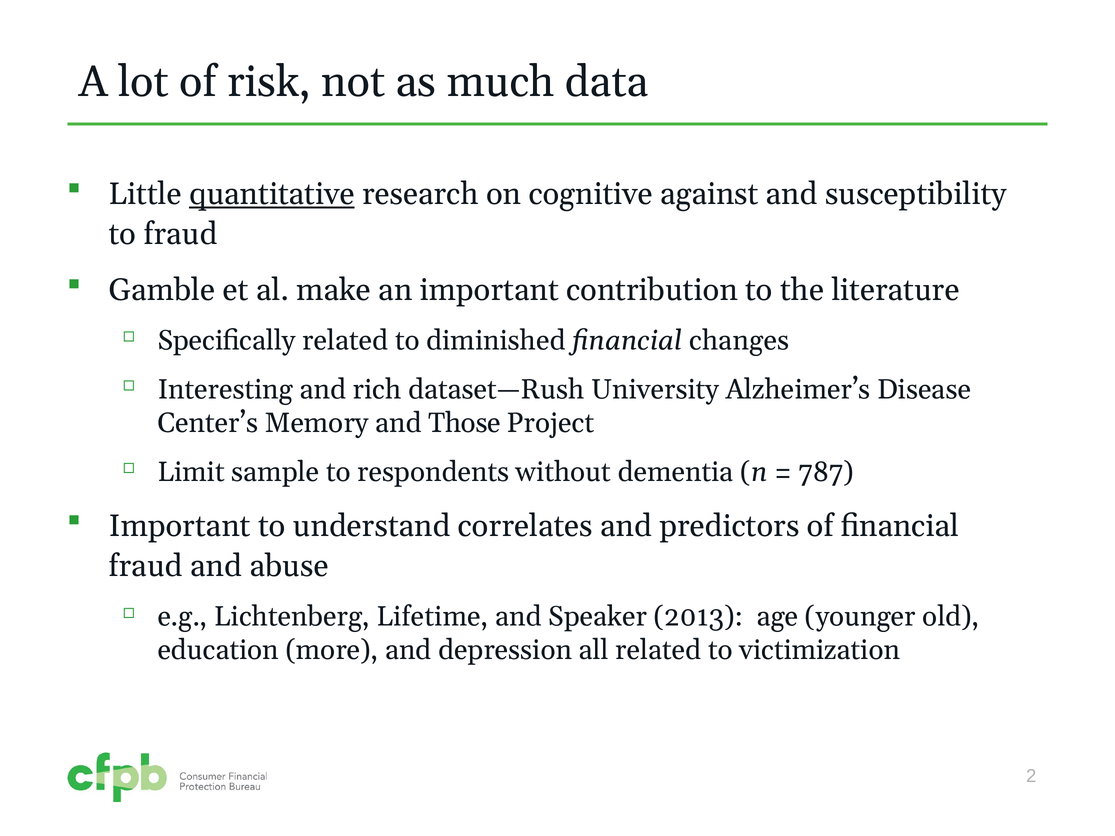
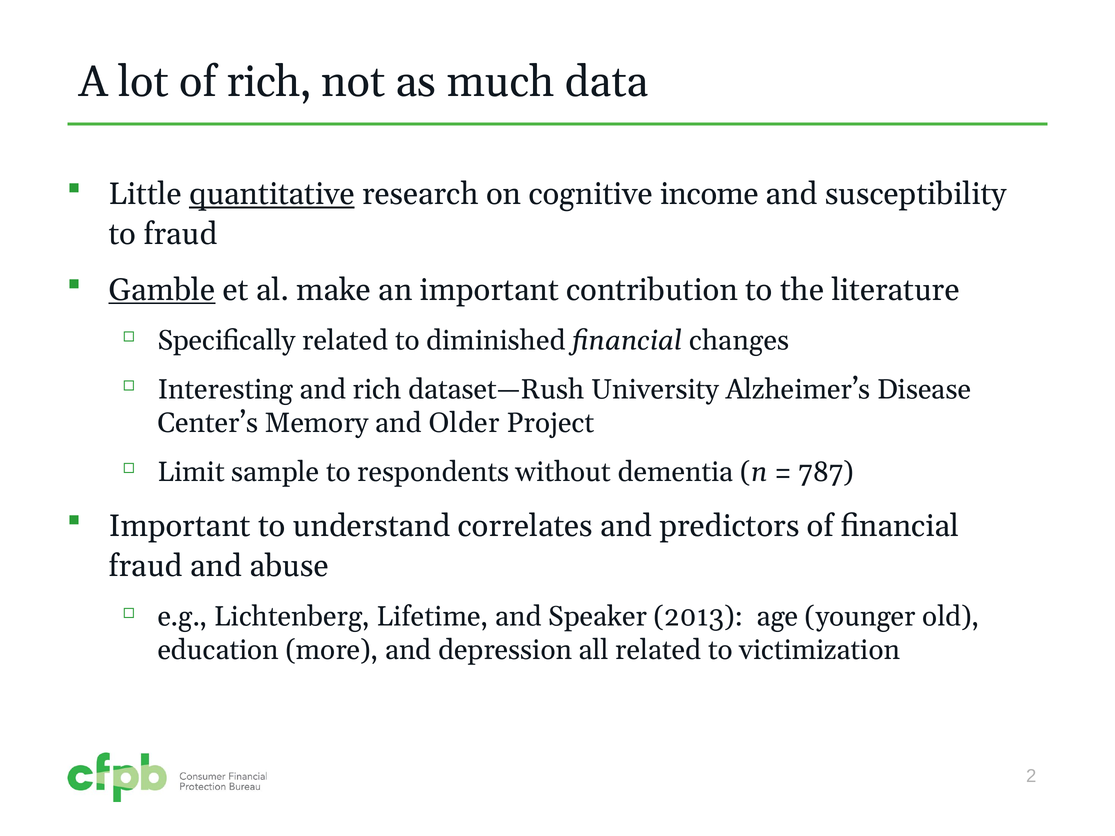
of risk: risk -> rich
against: against -> income
Gamble underline: none -> present
Those: Those -> Older
